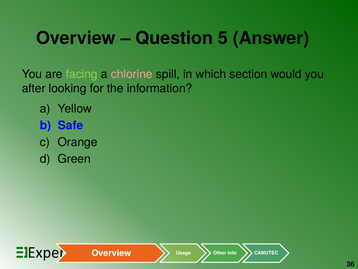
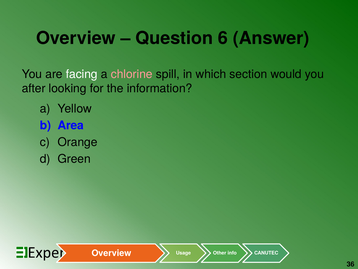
5: 5 -> 6
facing colour: light green -> white
Safe: Safe -> Area
